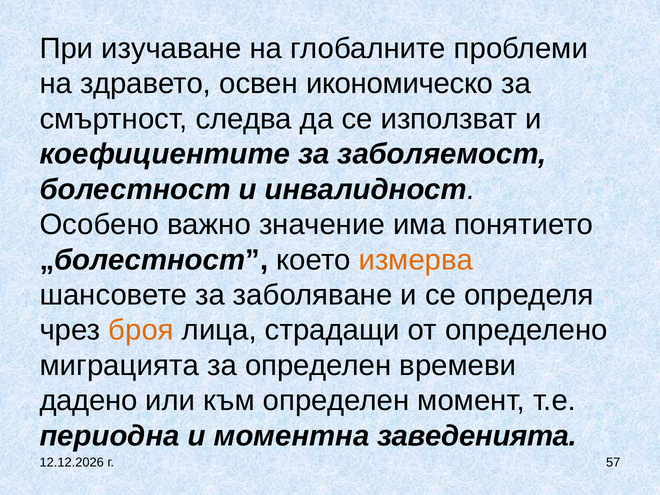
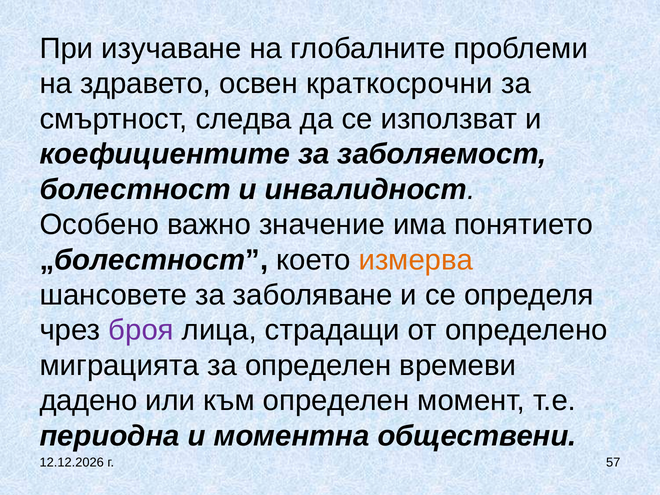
икономическо: икономическо -> краткосрочни
броя colour: orange -> purple
заведенията: заведенията -> обществени
